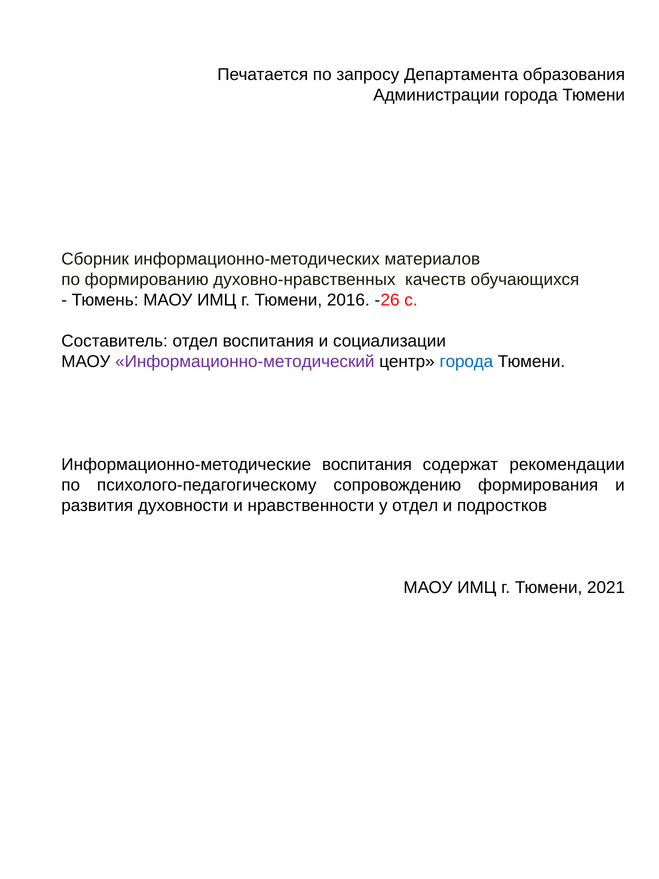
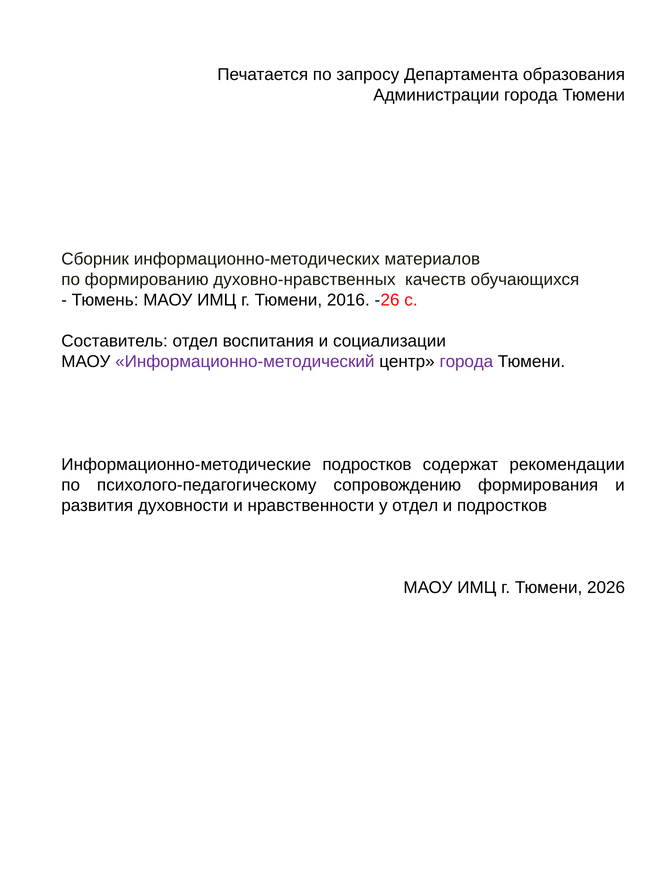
города at (466, 362) colour: blue -> purple
Информационно-методические воспитания: воспитания -> подростков
2021: 2021 -> 2026
